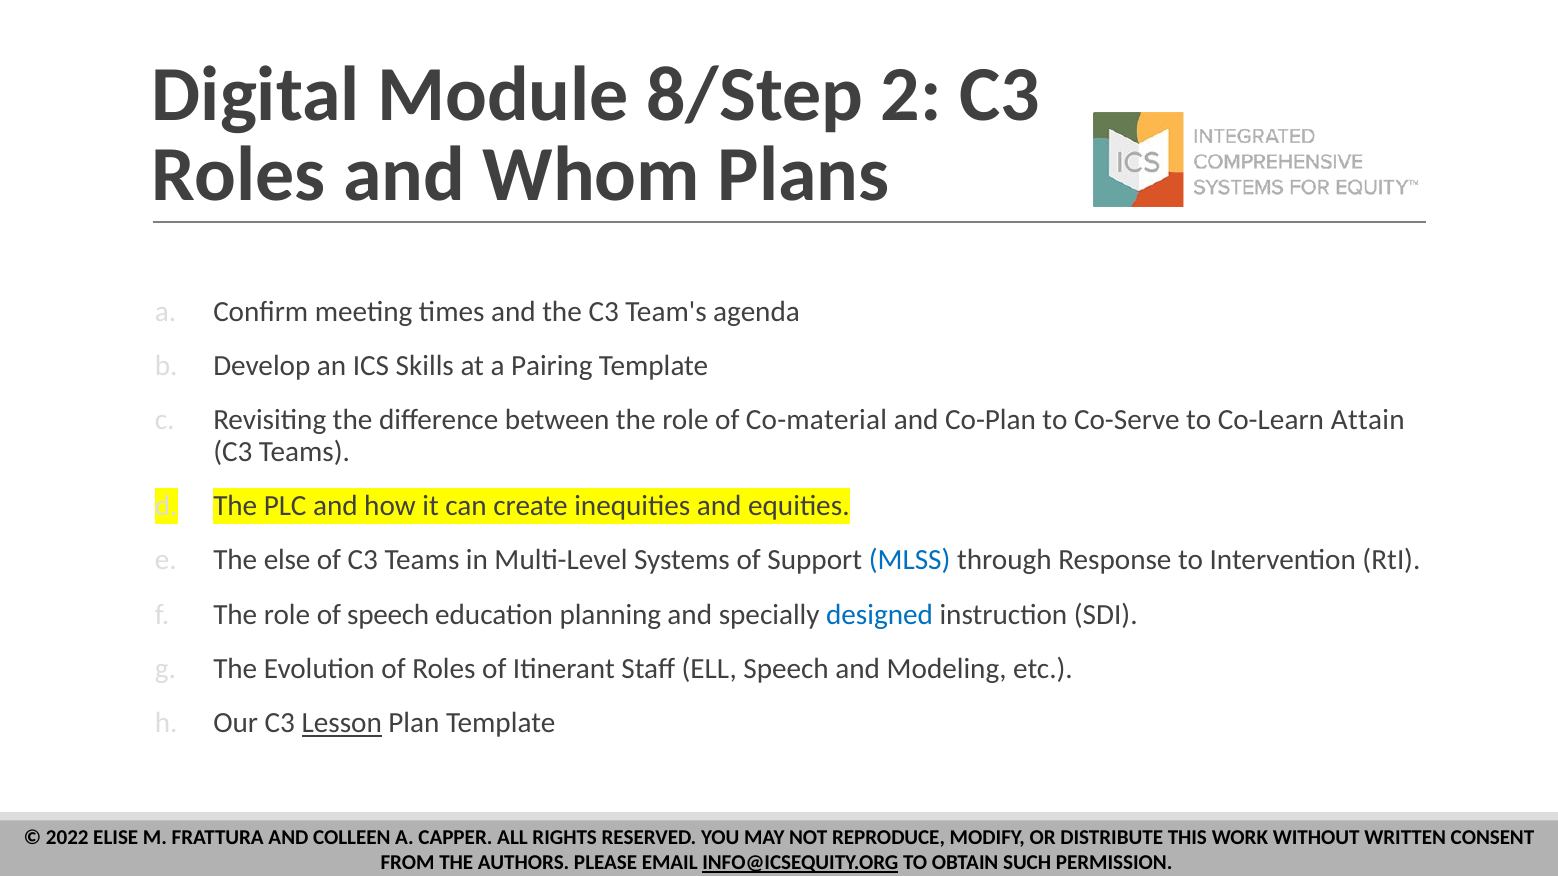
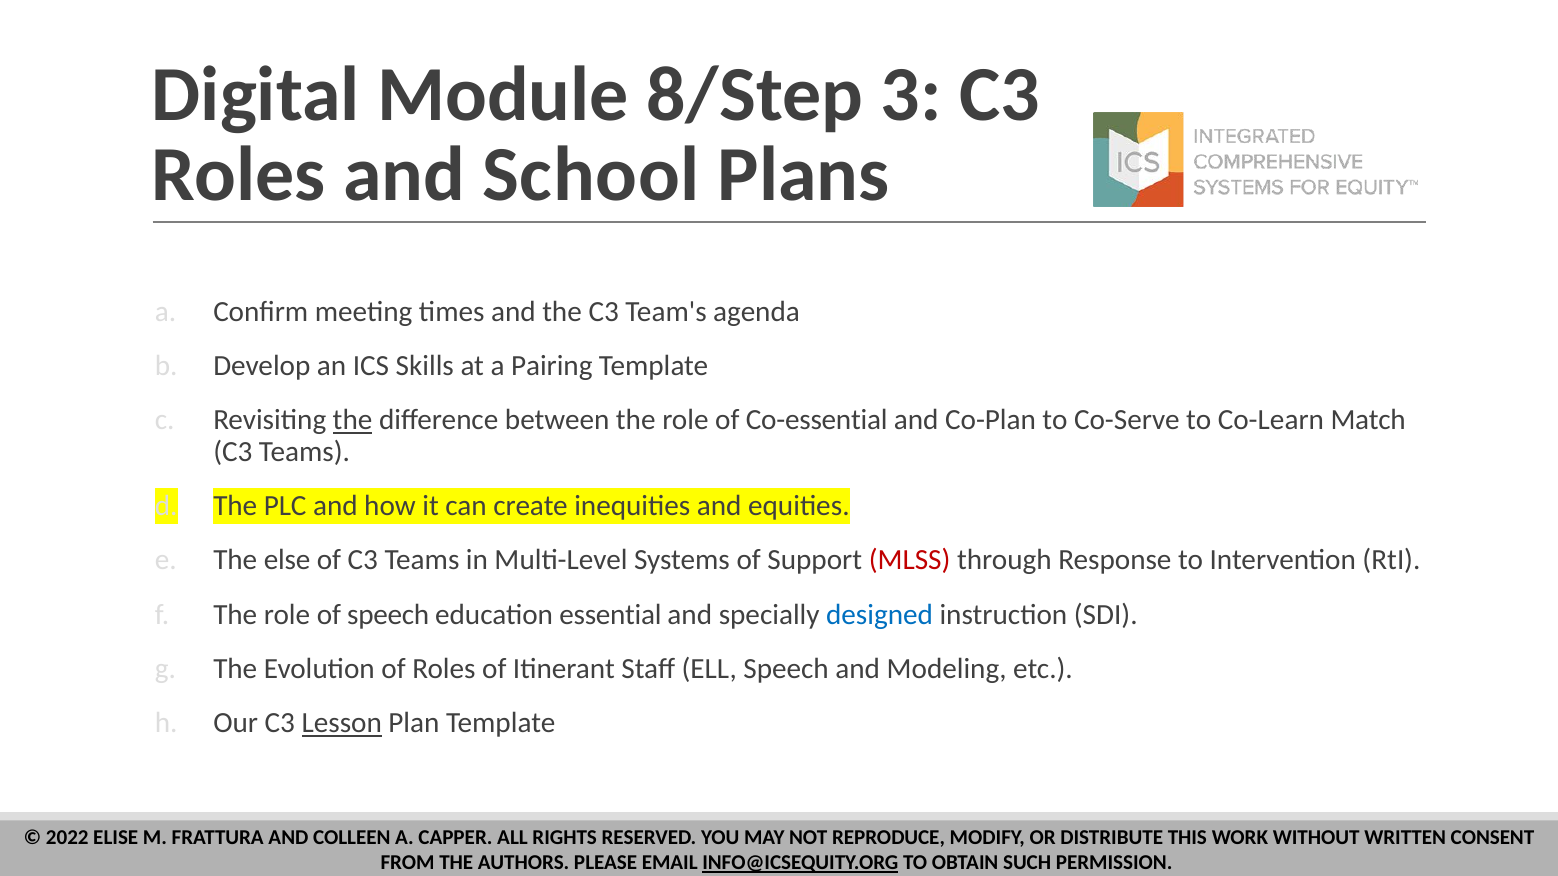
2: 2 -> 3
Whom: Whom -> School
the at (353, 420) underline: none -> present
Co-material: Co-material -> Co-essential
Attain: Attain -> Match
MLSS colour: blue -> red
planning: planning -> essential
